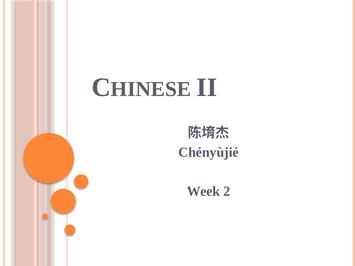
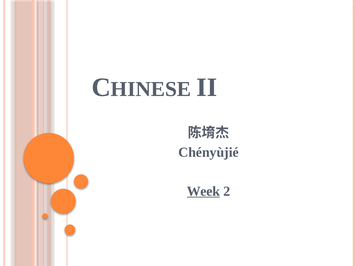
Week underline: none -> present
